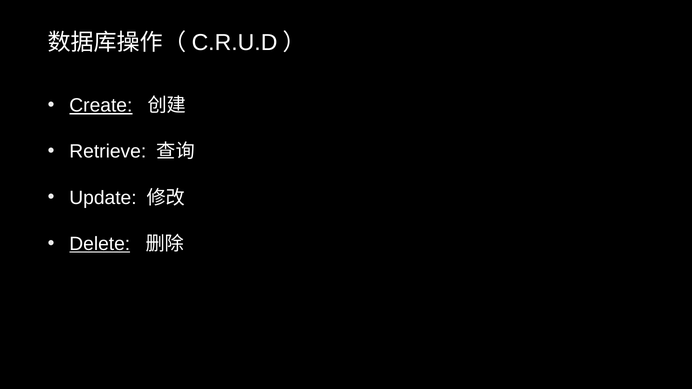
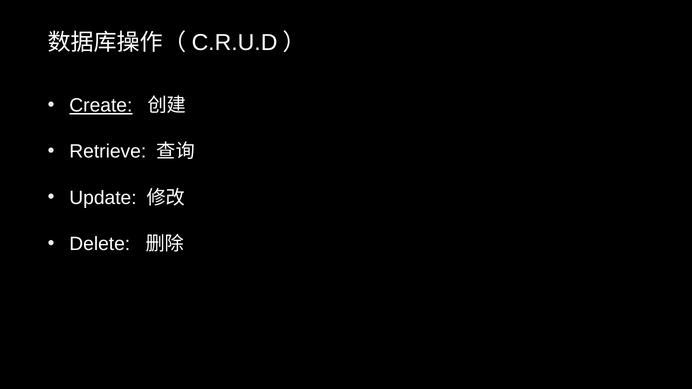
Delete underline: present -> none
